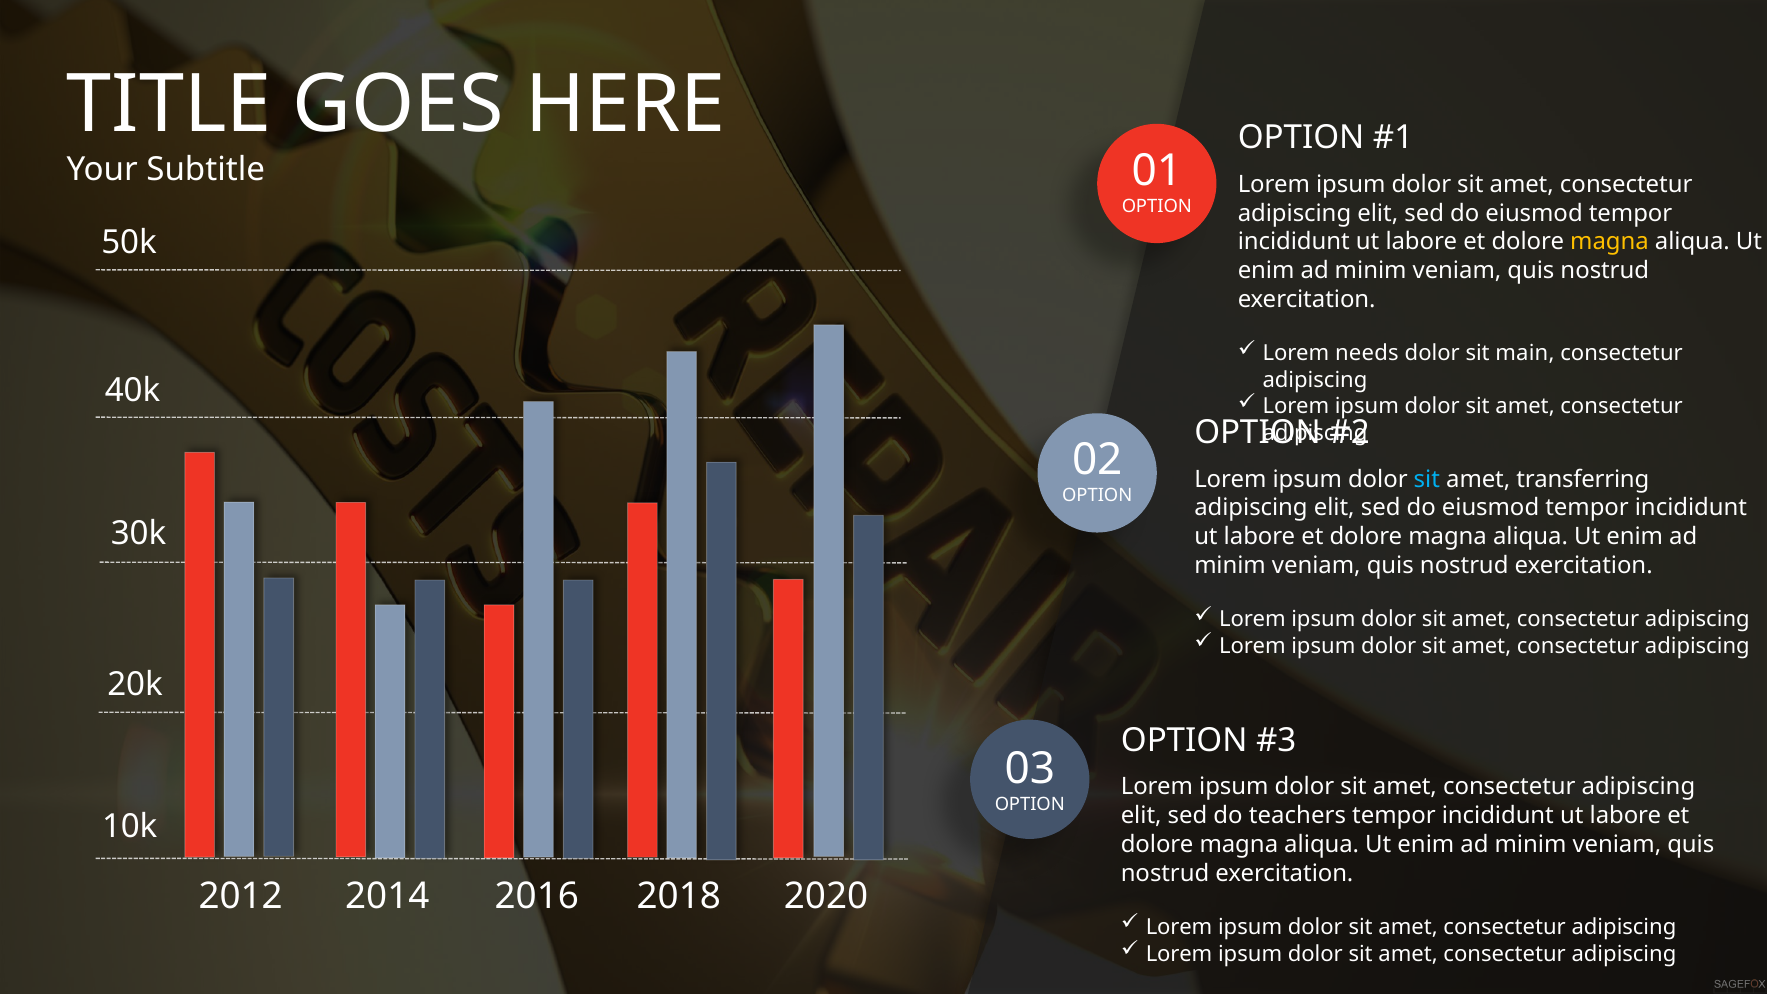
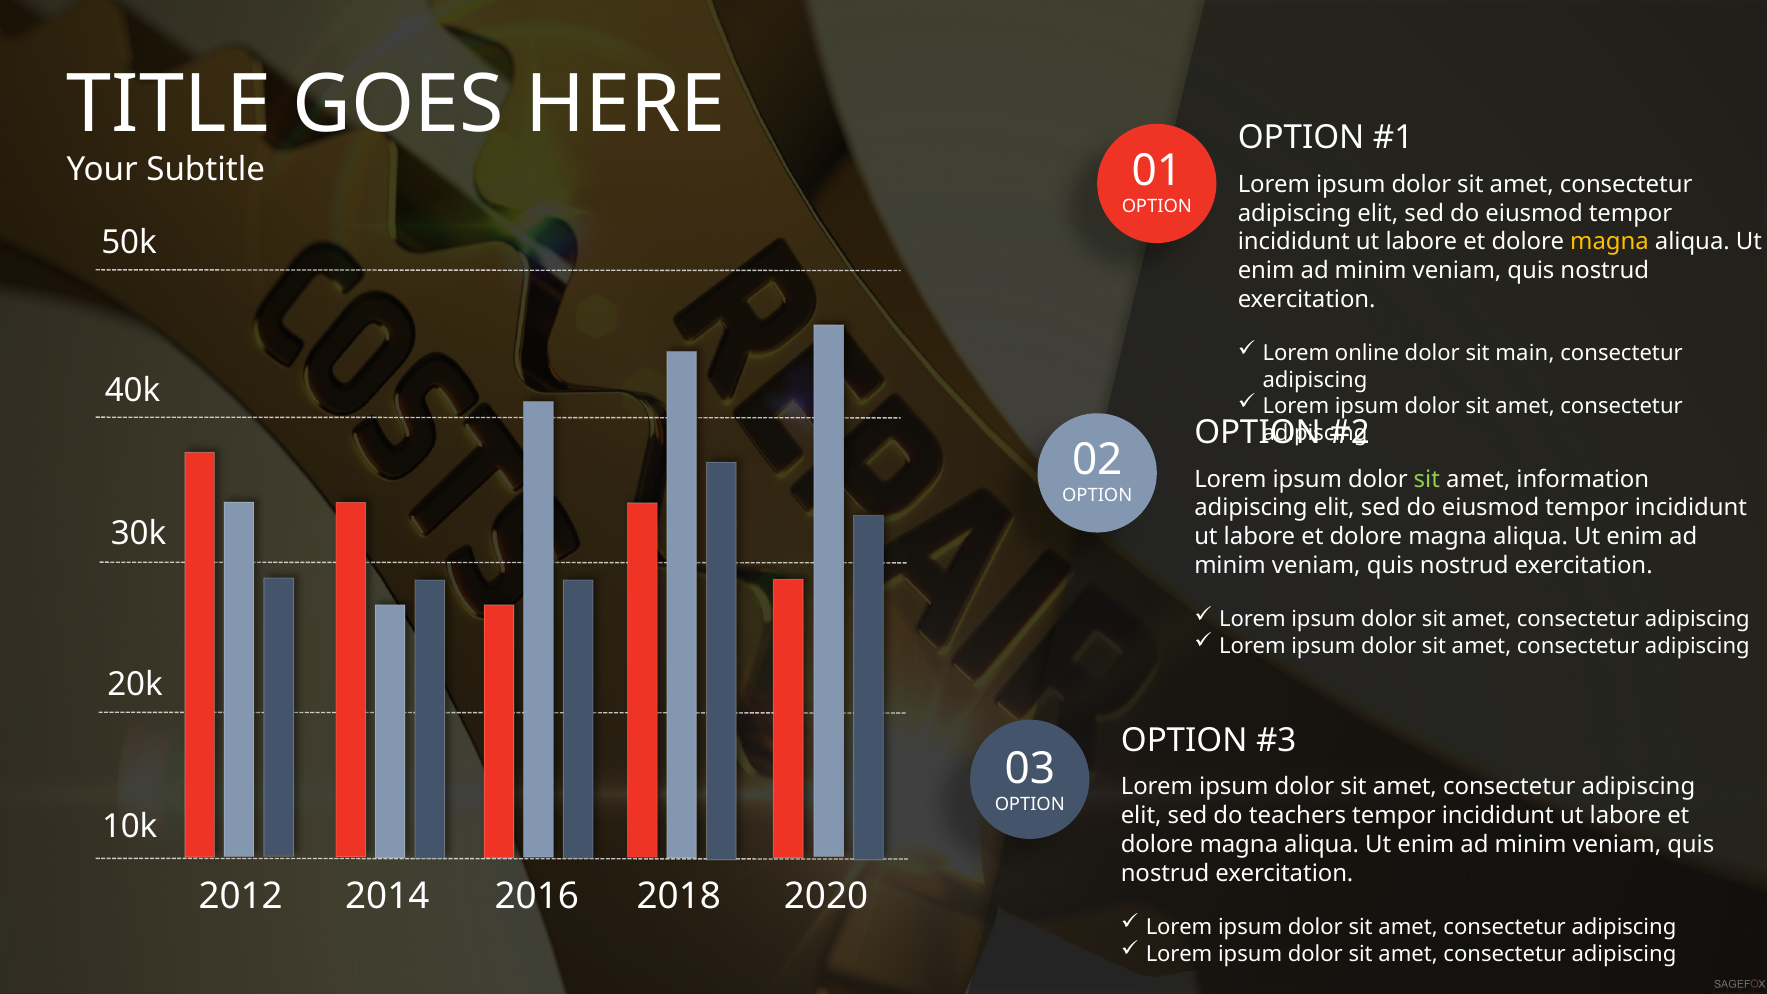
needs: needs -> online
sit at (1427, 479) colour: light blue -> light green
transferring: transferring -> information
